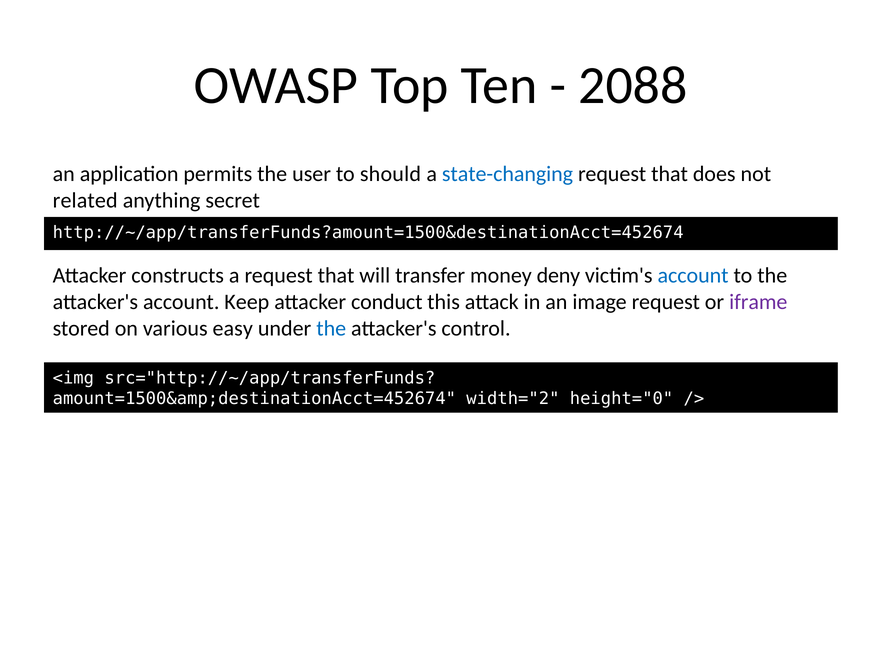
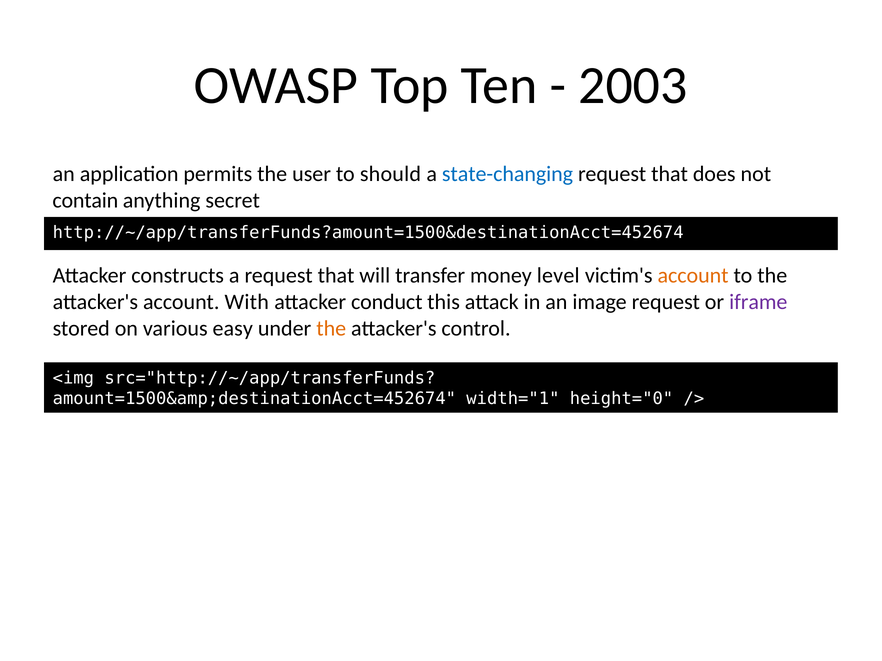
2088: 2088 -> 2003
related: related -> contain
deny: deny -> level
account at (693, 276) colour: blue -> orange
Keep: Keep -> With
the at (331, 329) colour: blue -> orange
width="2: width="2 -> width="1
